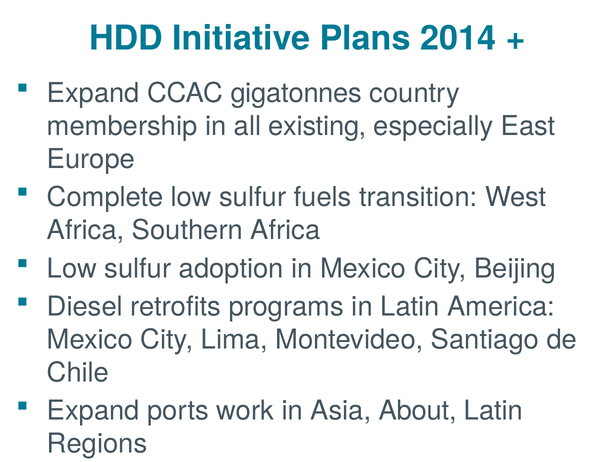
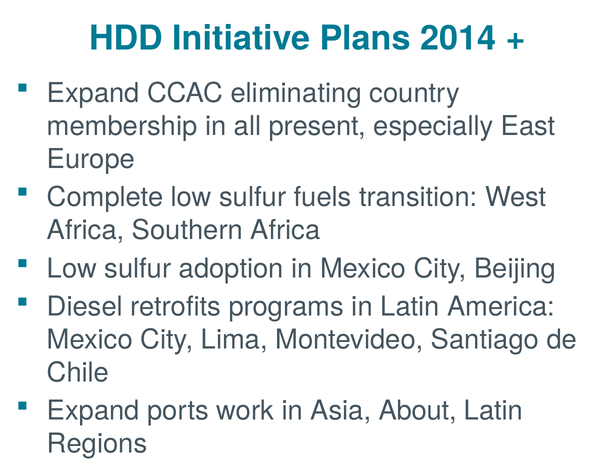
gigatonnes: gigatonnes -> eliminating
existing: existing -> present
